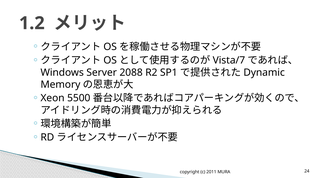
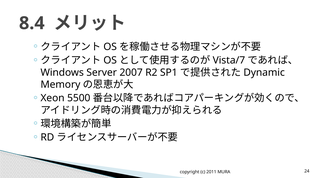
1.2: 1.2 -> 8.4
2088: 2088 -> 2007
